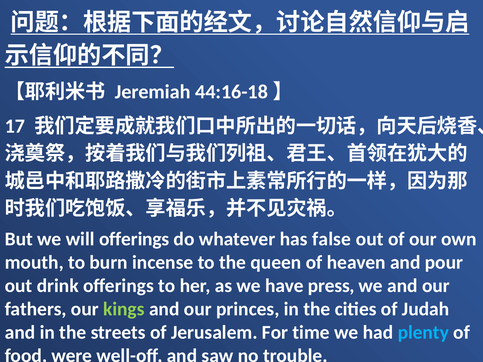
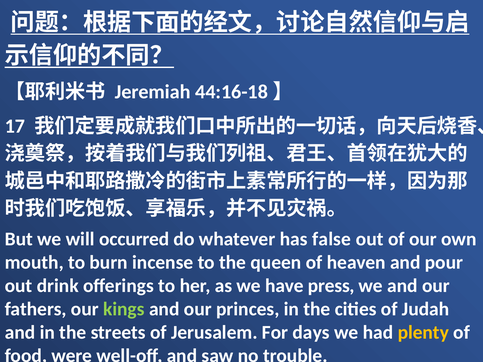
will offerings: offerings -> occurred
time: time -> days
plenty colour: light blue -> yellow
